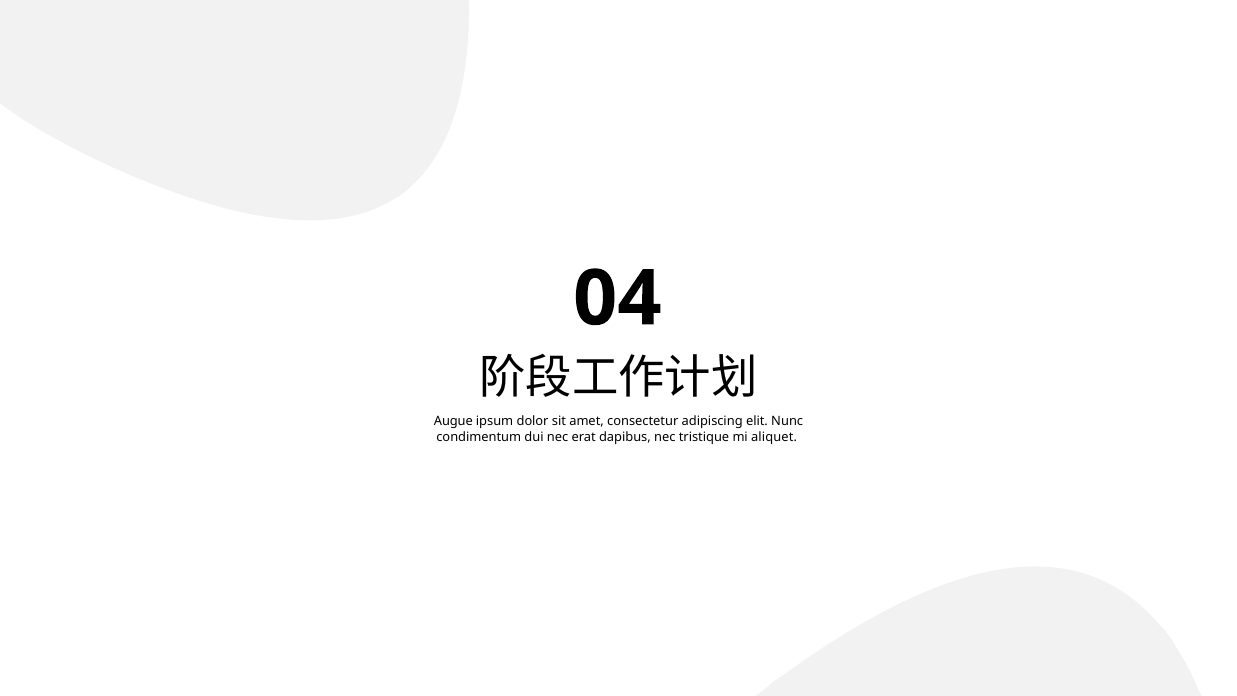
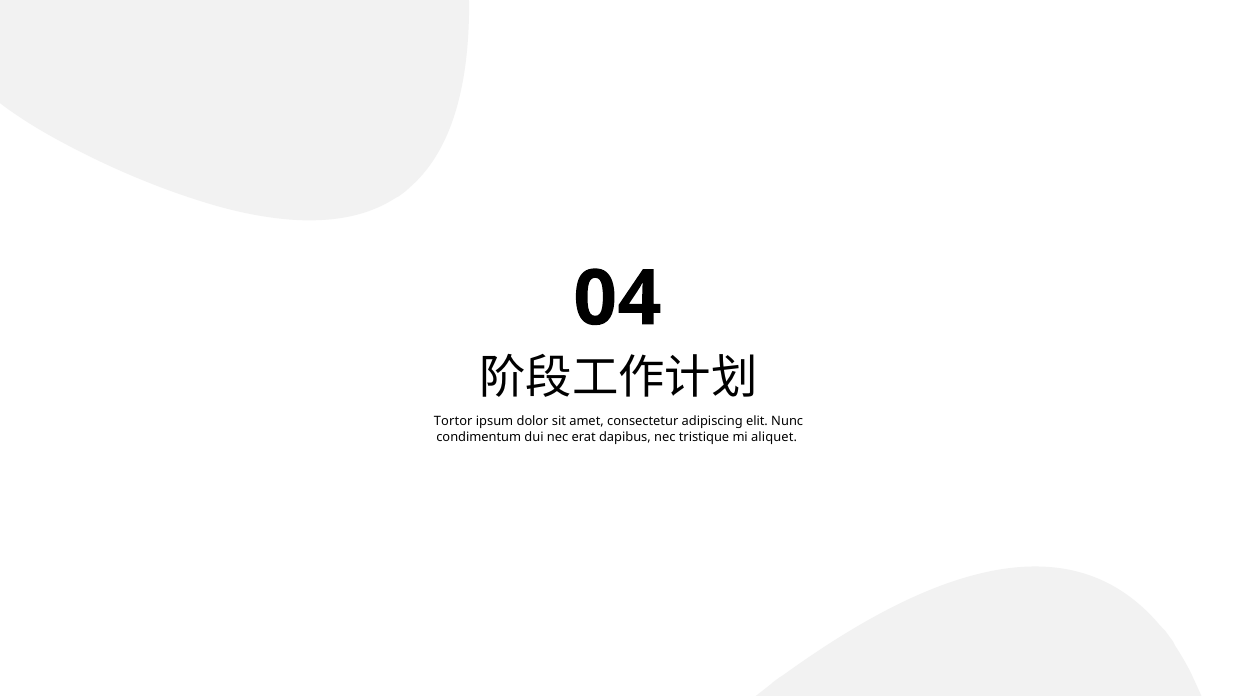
Augue: Augue -> Tortor
